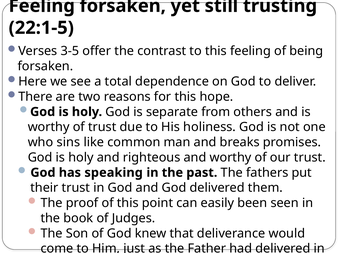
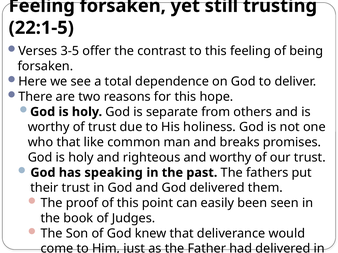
who sins: sins -> that
